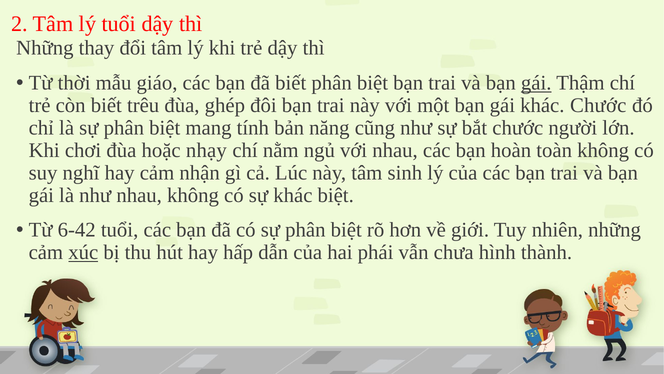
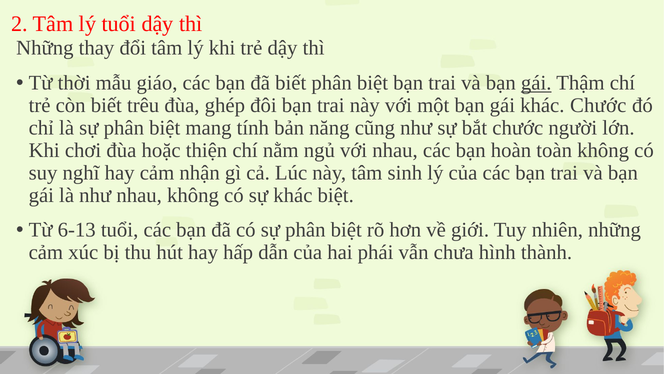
nhạy: nhạy -> thiện
6-42: 6-42 -> 6-13
xúc underline: present -> none
